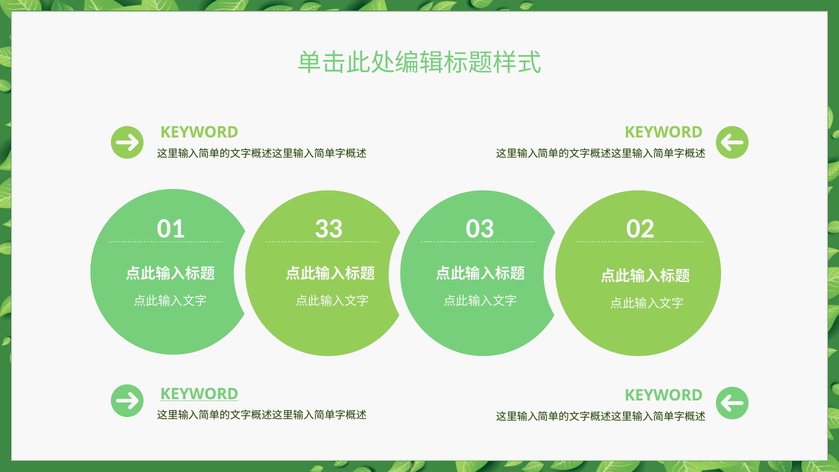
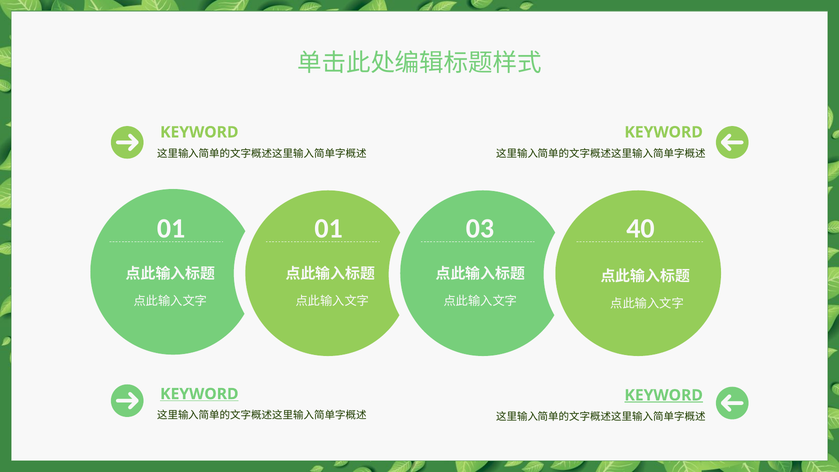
01 33: 33 -> 01
02: 02 -> 40
KEYWORD at (664, 395) underline: none -> present
